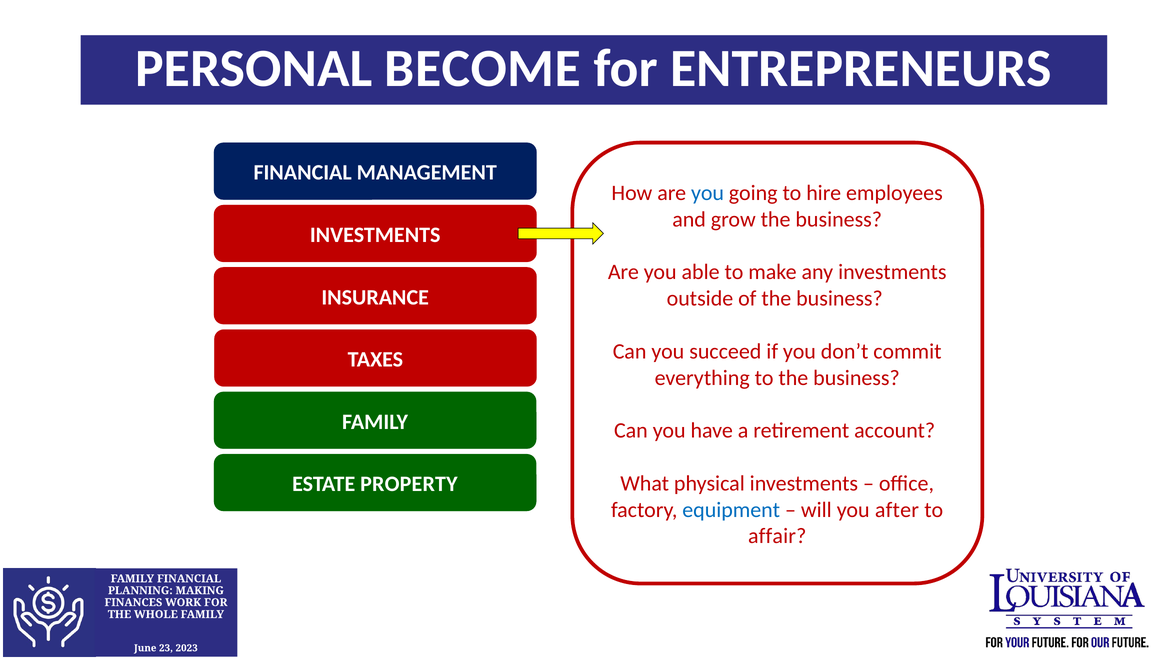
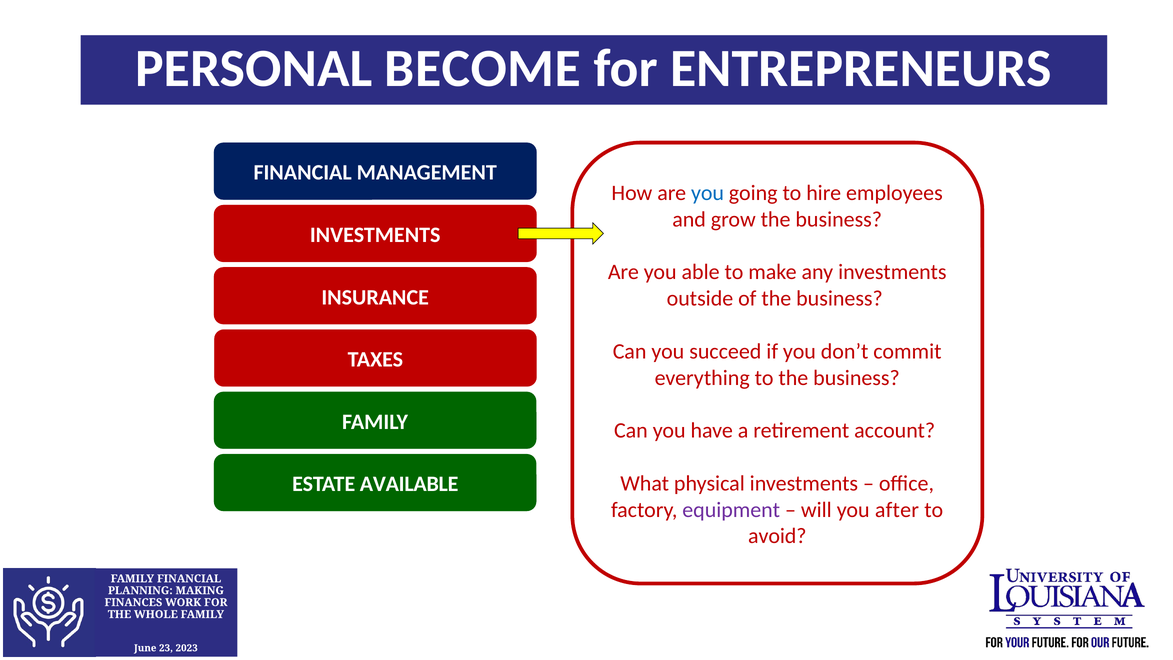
PROPERTY: PROPERTY -> AVAILABLE
equipment colour: blue -> purple
affair: affair -> avoid
